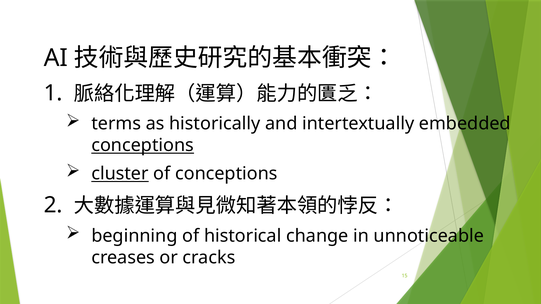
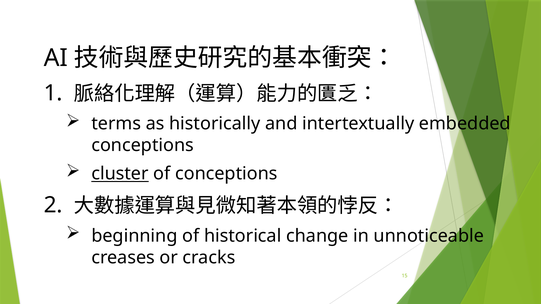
conceptions at (143, 145) underline: present -> none
